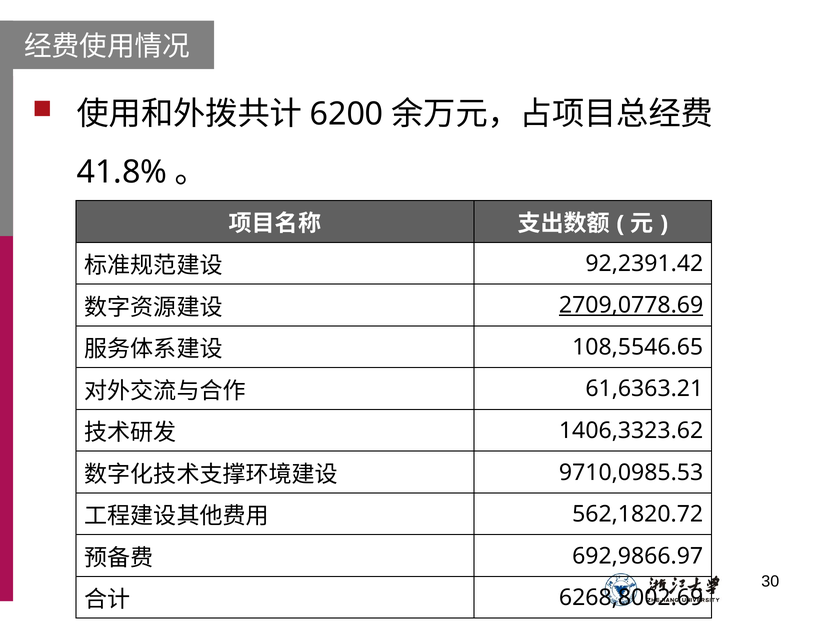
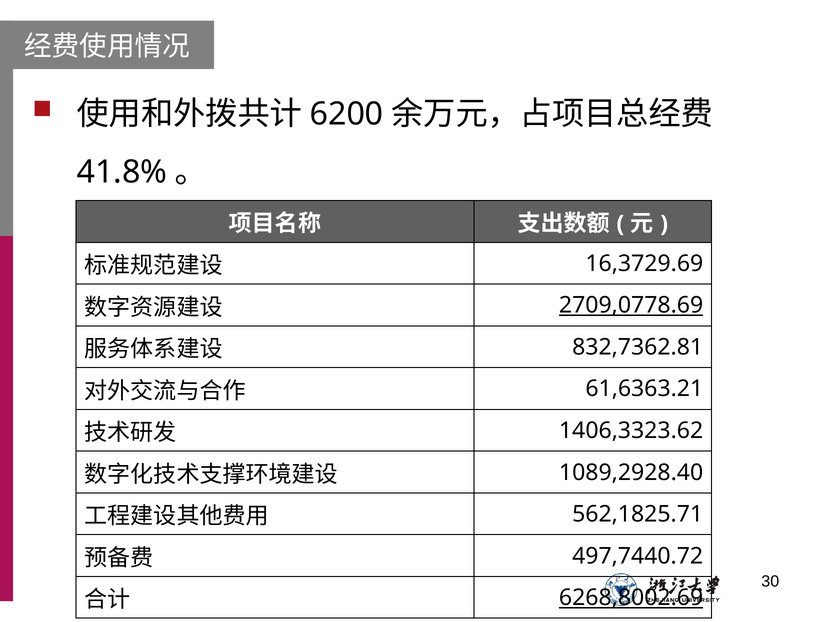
92,2391.42: 92,2391.42 -> 16,3729.69
108,5546.65: 108,5546.65 -> 832,7362.81
9710,0985.53: 9710,0985.53 -> 1089,2928.40
562,1820.72: 562,1820.72 -> 562,1825.71
692,9866.97: 692,9866.97 -> 497,7440.72
6268,8002.69 underline: none -> present
